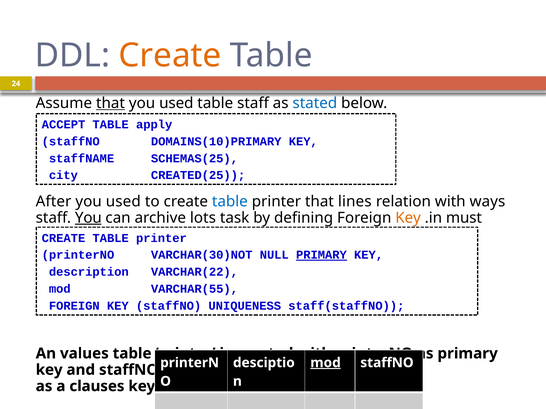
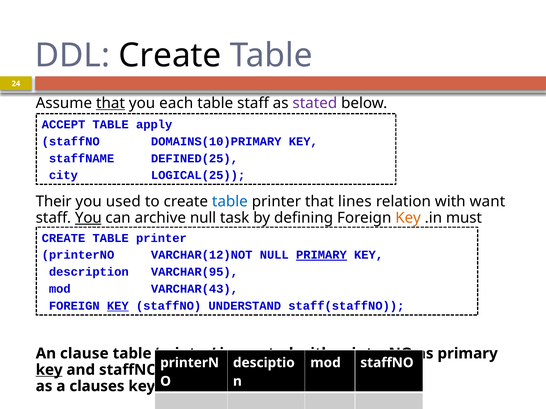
Create at (170, 55) colour: orange -> black
used at (176, 103): used -> each
stated colour: blue -> purple
SCHEMAS(25: SCHEMAS(25 -> DEFINED(25
CREATED(25: CREATED(25 -> LOGICAL(25
After: After -> Their
ways: ways -> want
archive lots: lots -> null
VARCHAR(30)NOT: VARCHAR(30)NOT -> VARCHAR(12)NOT
VARCHAR(22: VARCHAR(22 -> VARCHAR(95
VARCHAR(55: VARCHAR(55 -> VARCHAR(43
KEY at (118, 306) underline: none -> present
UNIQUENESS: UNIQUENESS -> UNDERSTAND
values: values -> clause
mod at (326, 363) underline: present -> none
key at (49, 370) underline: none -> present
